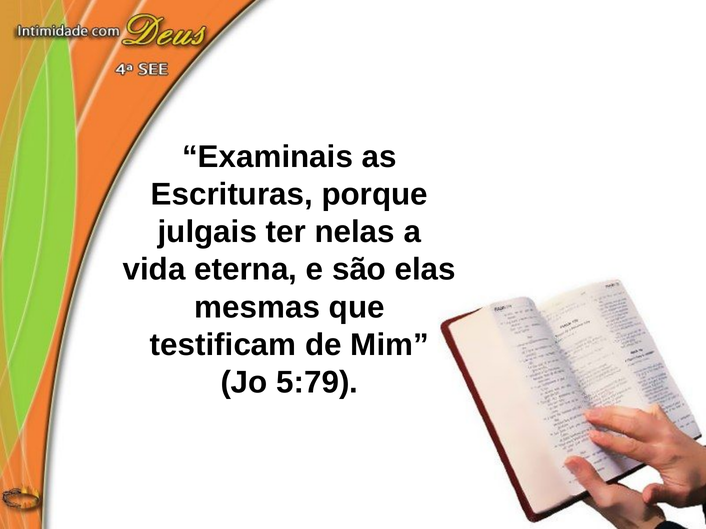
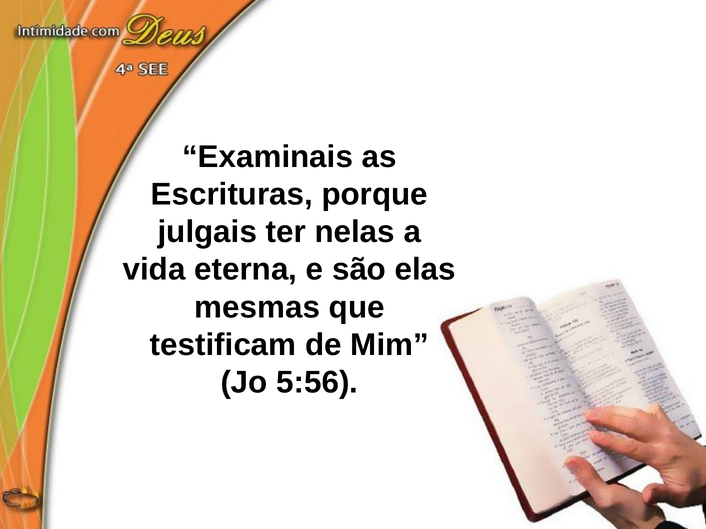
5:79: 5:79 -> 5:56
